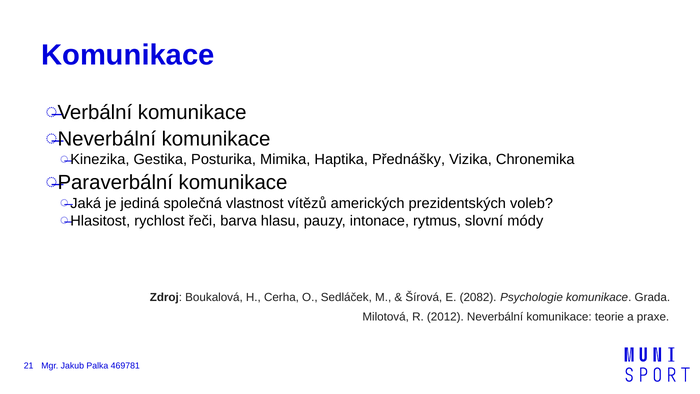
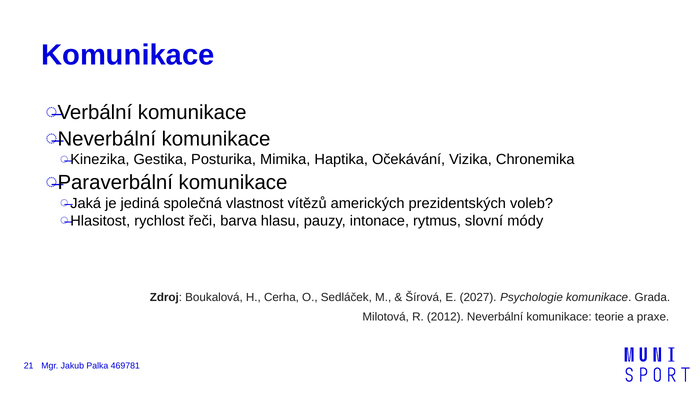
Přednášky: Přednášky -> Očekávání
2082: 2082 -> 2027
